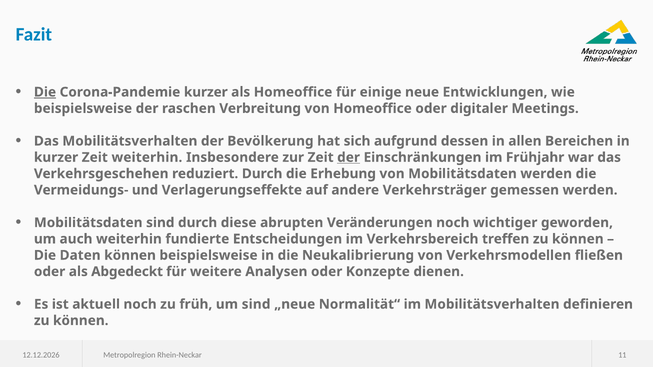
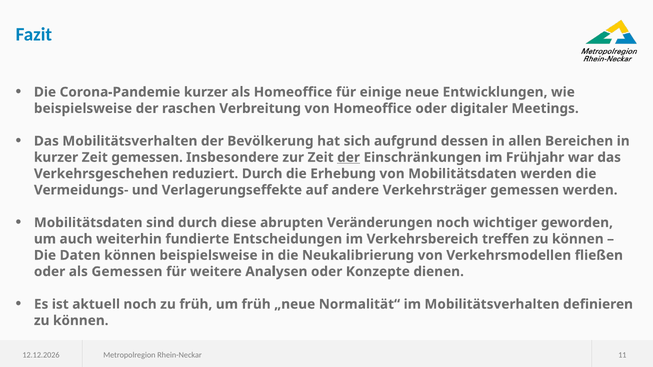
Die at (45, 92) underline: present -> none
Zeit weiterhin: weiterhin -> gemessen
als Abgedeckt: Abgedeckt -> Gemessen
um sind: sind -> früh
